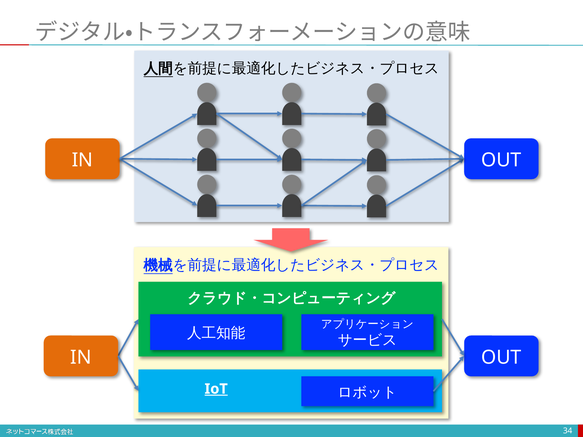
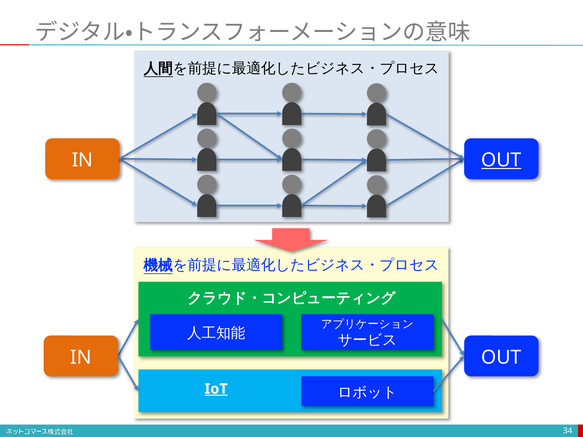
OUT at (501, 160) underline: none -> present
